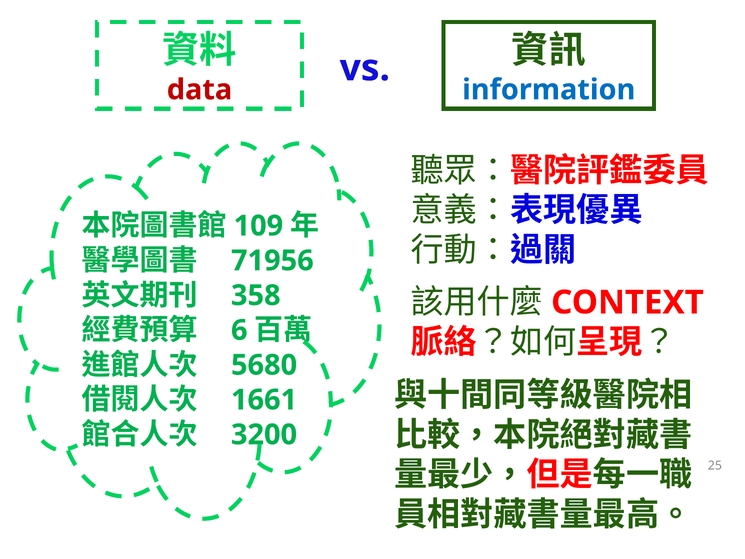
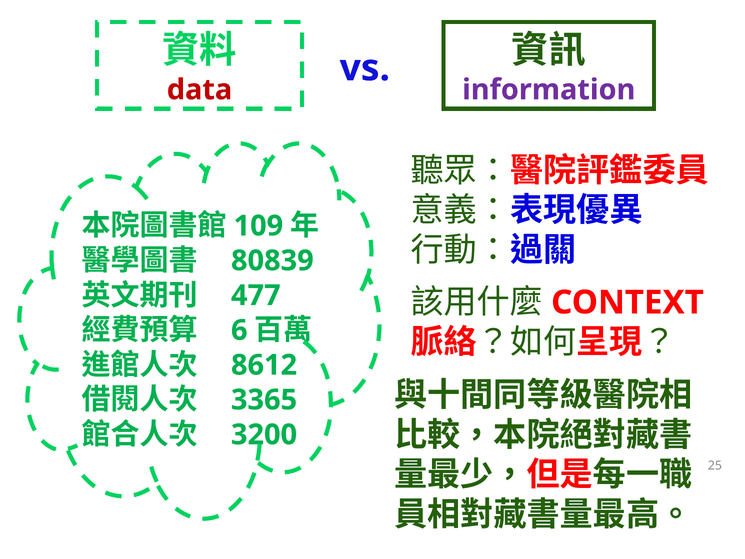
information colour: blue -> purple
71956: 71956 -> 80839
358: 358 -> 477
5680: 5680 -> 8612
1661: 1661 -> 3365
